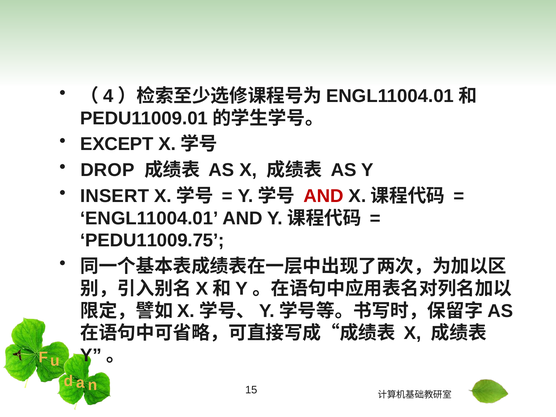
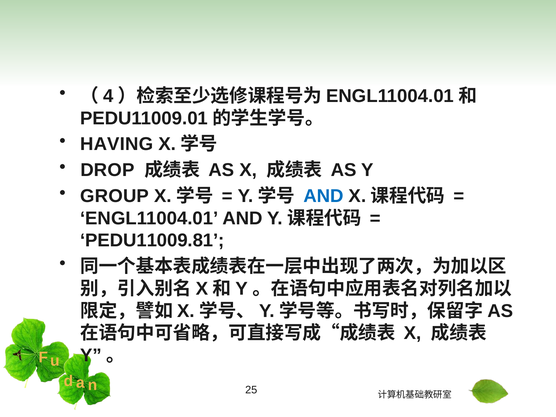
EXCEPT: EXCEPT -> HAVING
INSERT: INSERT -> GROUP
AND at (324, 196) colour: red -> blue
PEDU11009.75: PEDU11009.75 -> PEDU11009.81
15: 15 -> 25
